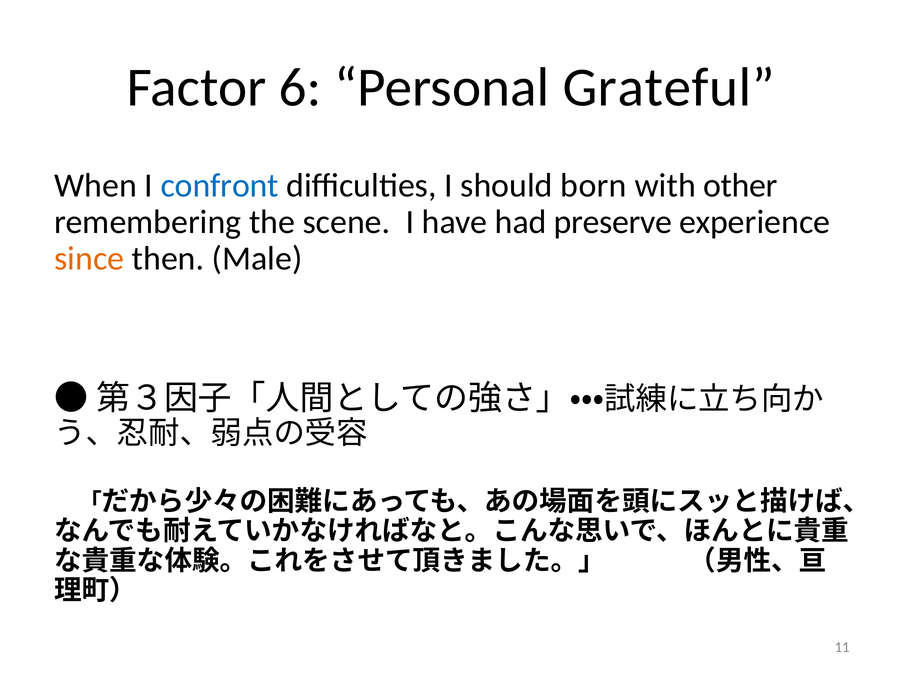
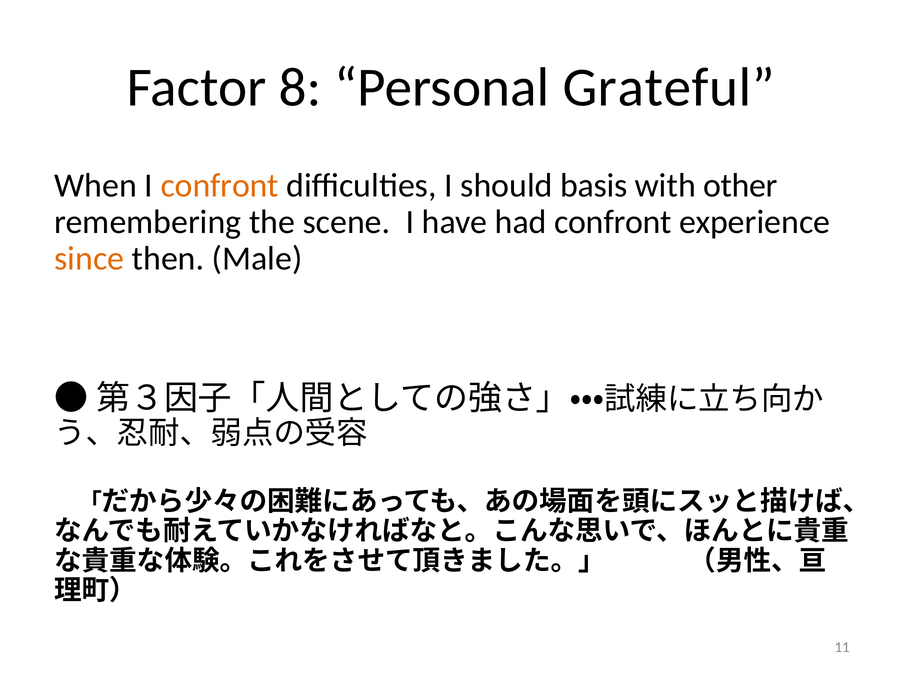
6: 6 -> 8
confront at (220, 185) colour: blue -> orange
born: born -> basis
had preserve: preserve -> confront
